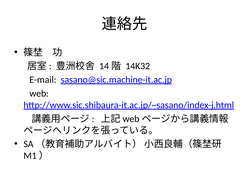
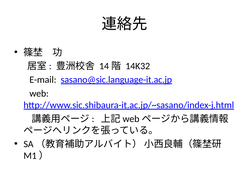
sasano@sic.machine-it.ac.jp: sasano@sic.machine-it.ac.jp -> sasano@sic.language-it.ac.jp
